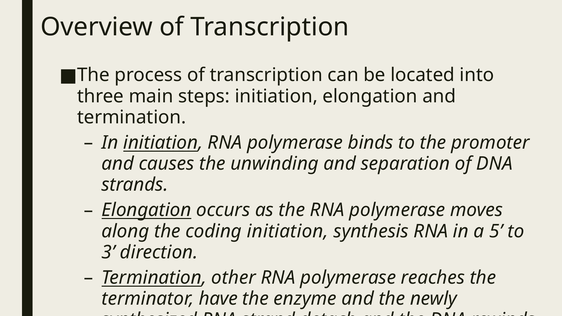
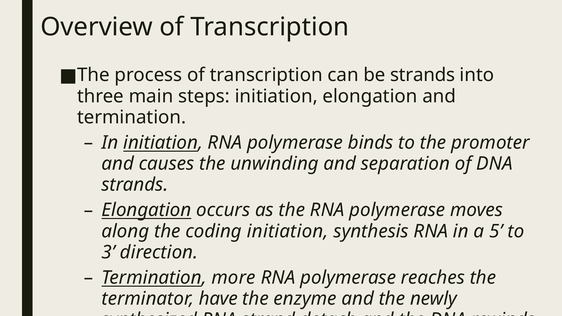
be located: located -> strands
other: other -> more
